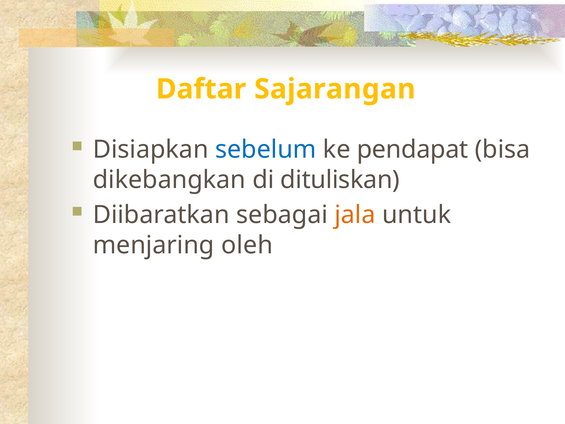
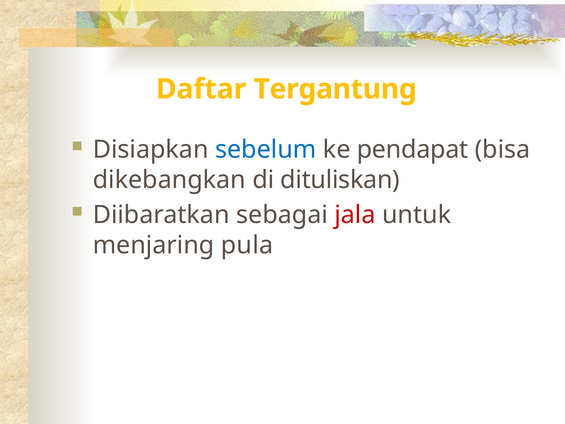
Sajarangan: Sajarangan -> Tergantung
jala colour: orange -> red
oleh: oleh -> pula
